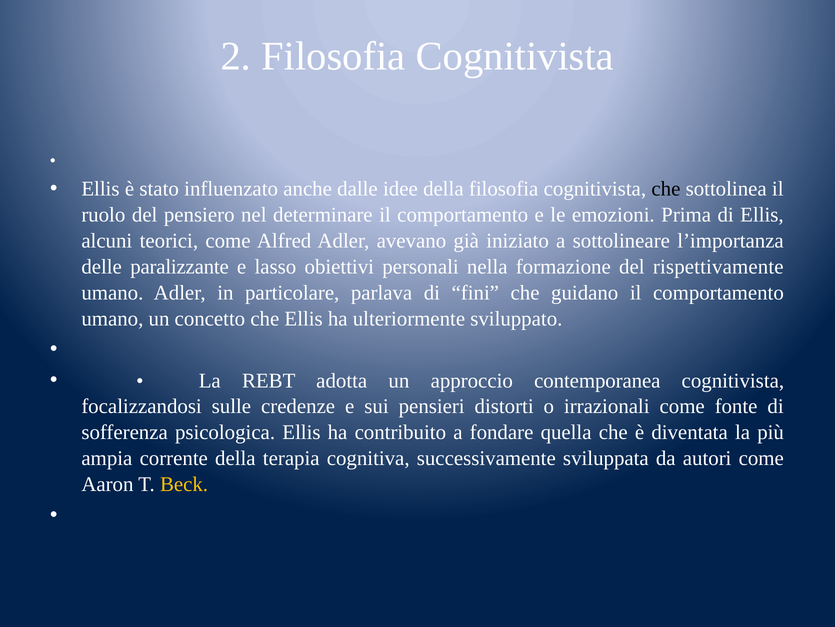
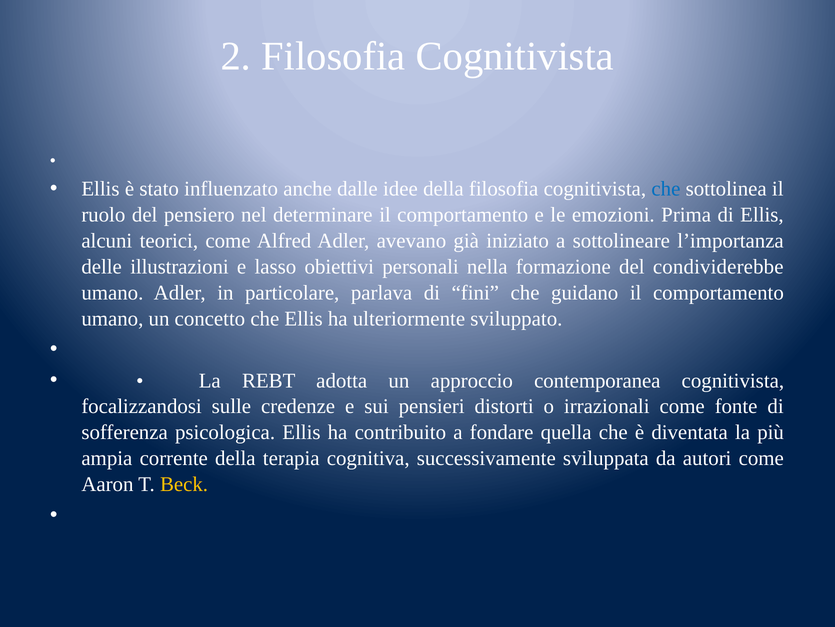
che at (666, 189) colour: black -> blue
paralizzante: paralizzante -> illustrazioni
rispettivamente: rispettivamente -> condividerebbe
